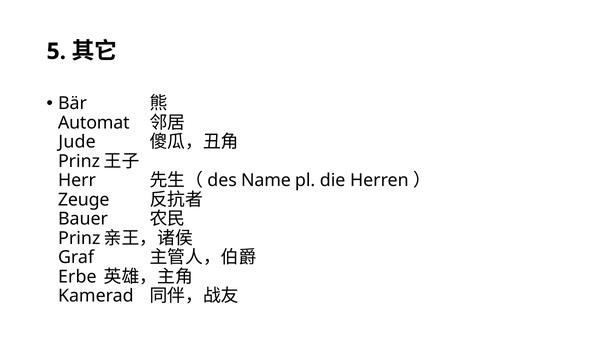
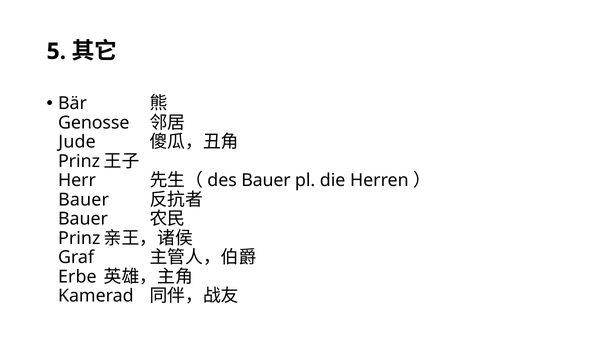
Automat: Automat -> Genosse
Name at (266, 180): Name -> Bauer
Zeuge at (84, 200): Zeuge -> Bauer
